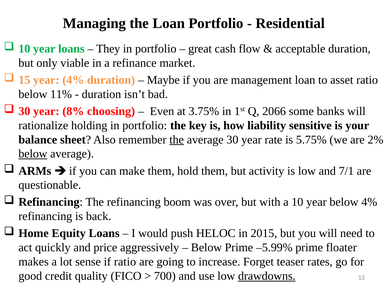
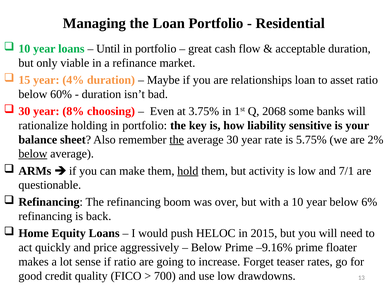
They: They -> Until
management: management -> relationships
11%: 11% -> 60%
2066: 2066 -> 2068
hold underline: none -> present
below 4%: 4% -> 6%
–5.99%: –5.99% -> –9.16%
drawdowns underline: present -> none
